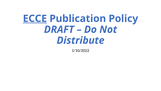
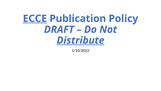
Distribute underline: none -> present
